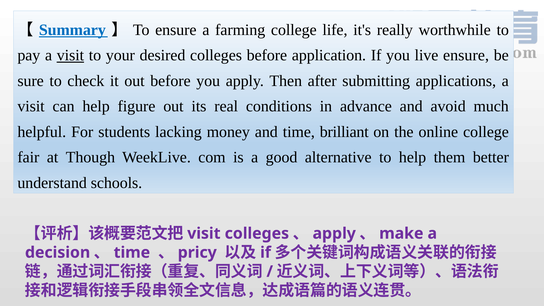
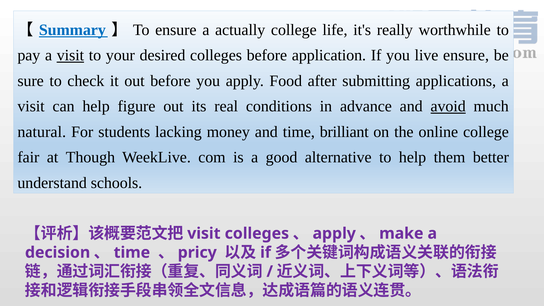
farming: farming -> actually
Then: Then -> Food
avoid underline: none -> present
helpful: helpful -> natural
